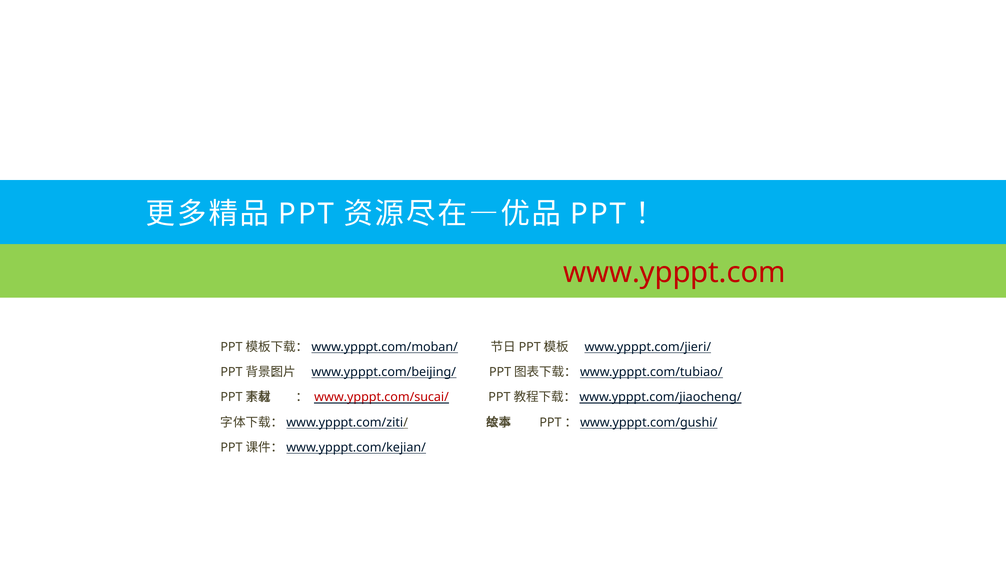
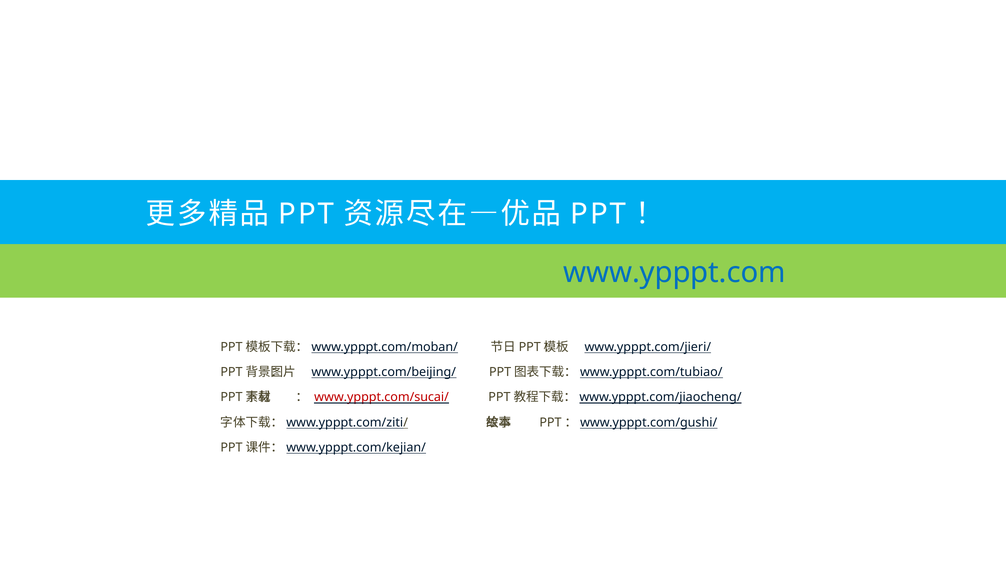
www.ypppt.com colour: red -> blue
